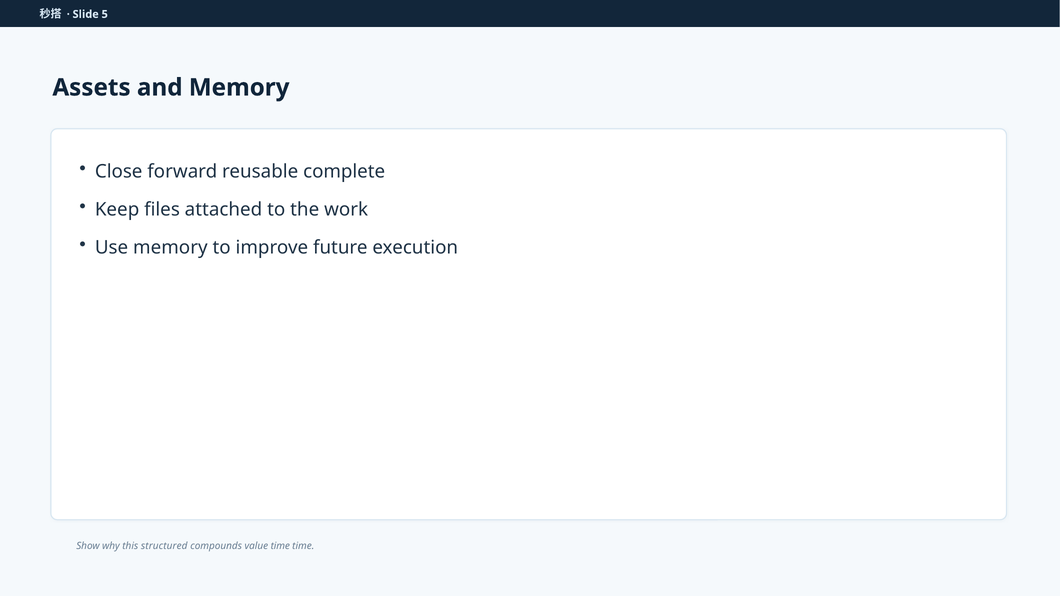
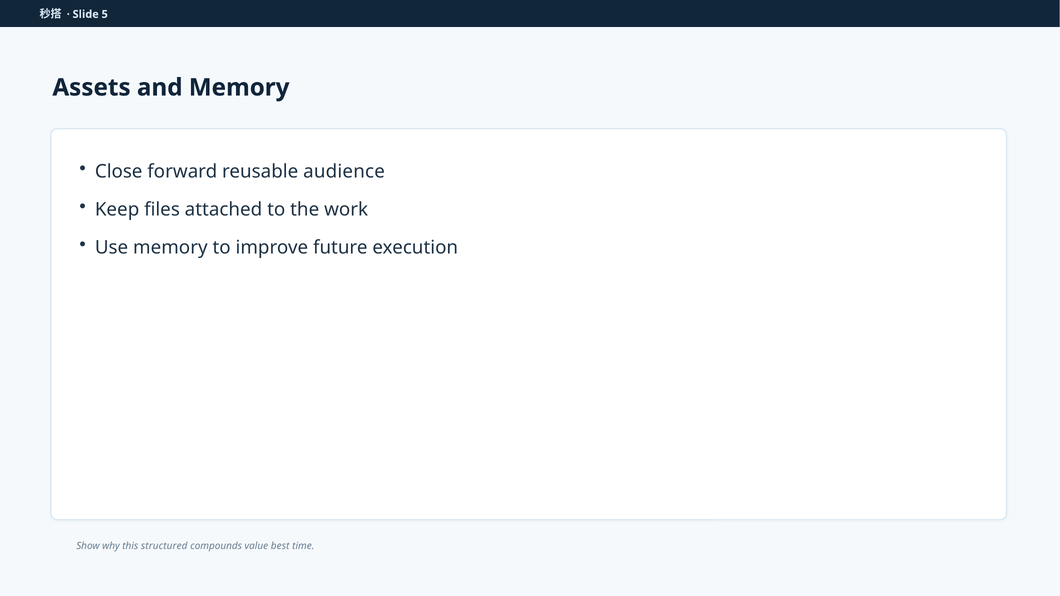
complete: complete -> audience
value time: time -> best
